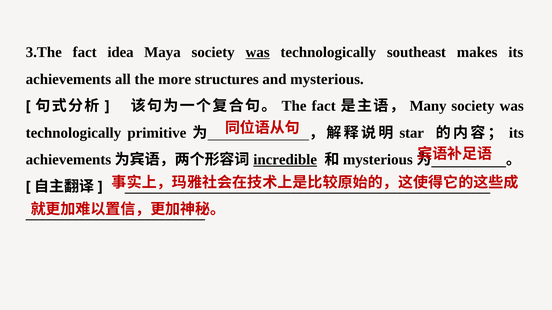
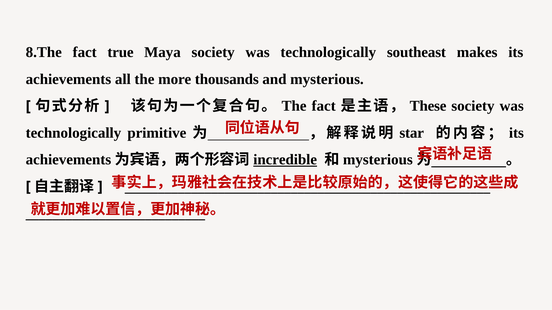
3.The: 3.The -> 8.The
idea: idea -> true
was at (258, 52) underline: present -> none
structures: structures -> thousands
Many: Many -> These
